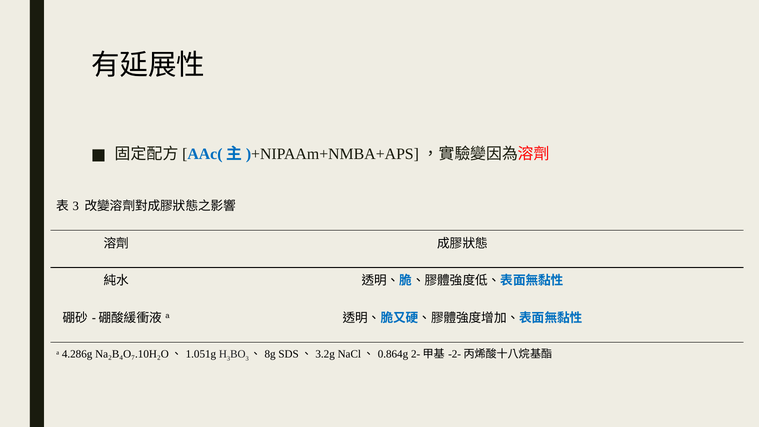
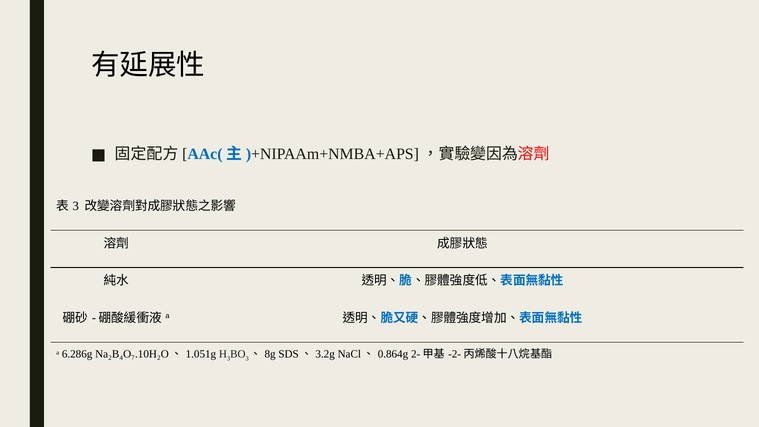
4.286g: 4.286g -> 6.286g
